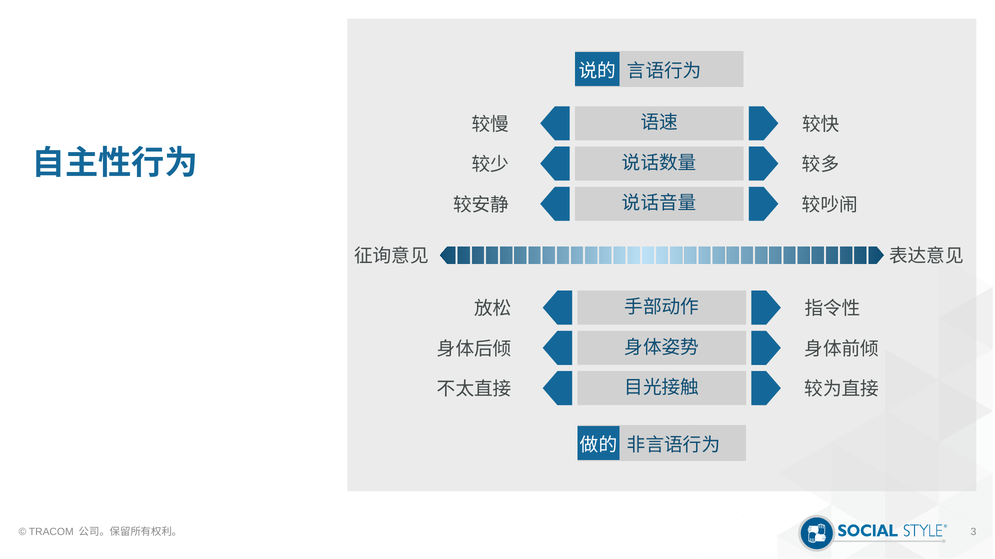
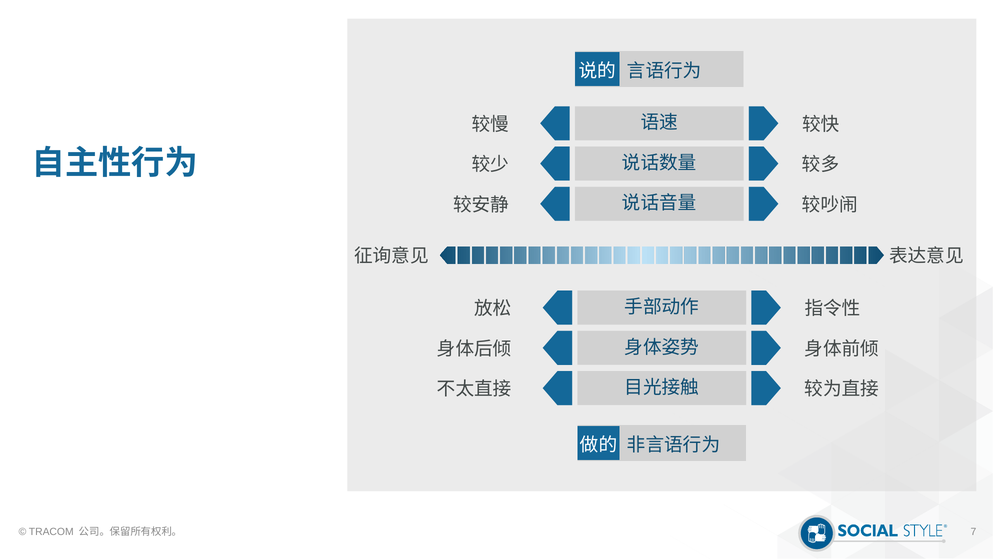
3: 3 -> 7
